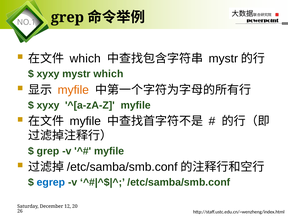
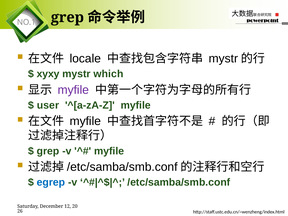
which at (85, 59): which -> locale
myfile at (73, 90) colour: orange -> purple
xyxy at (48, 105): xyxy -> user
